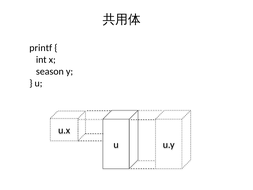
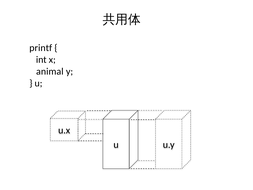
season: season -> animal
